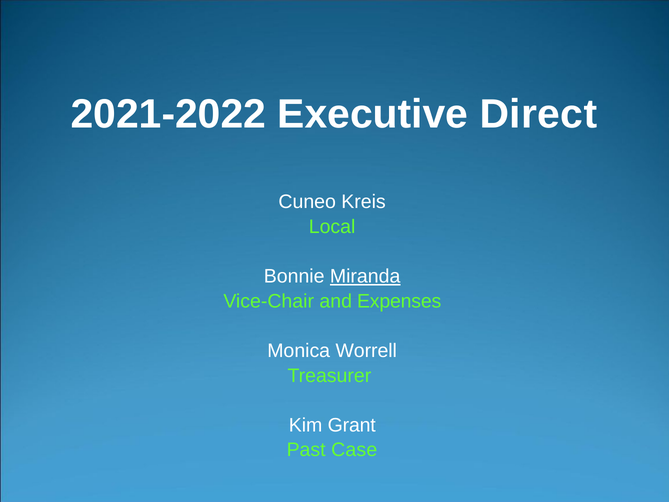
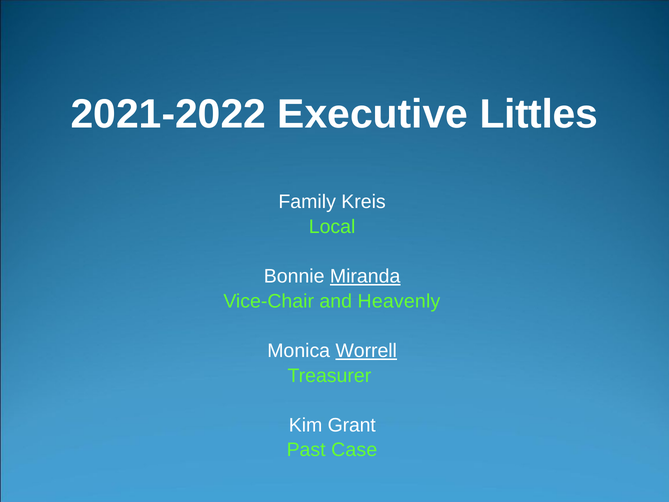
Direct: Direct -> Littles
Cuneo: Cuneo -> Family
Expenses: Expenses -> Heavenly
Worrell underline: none -> present
